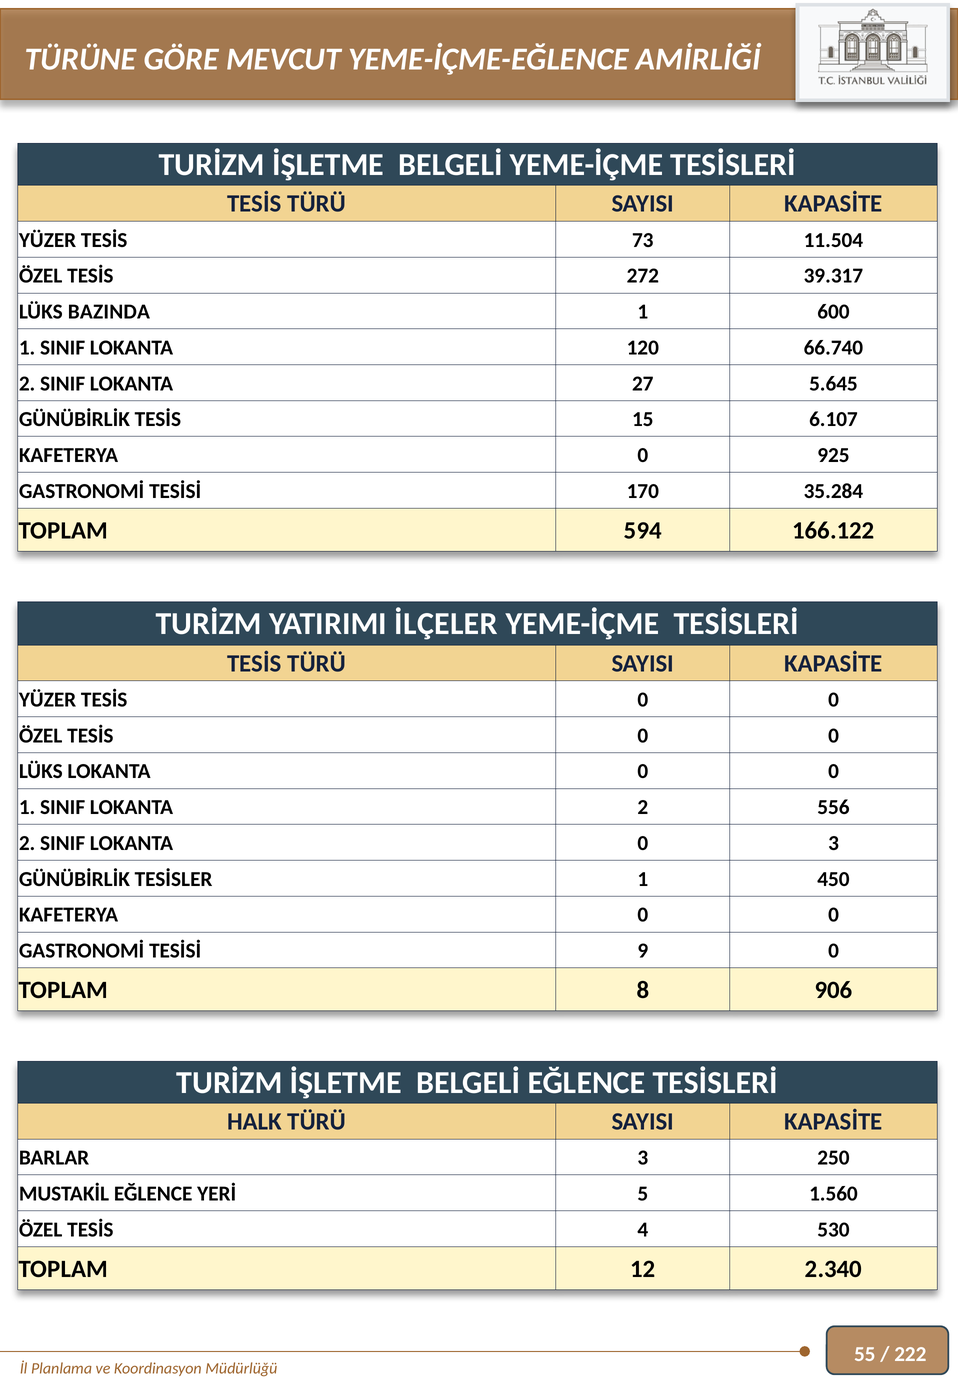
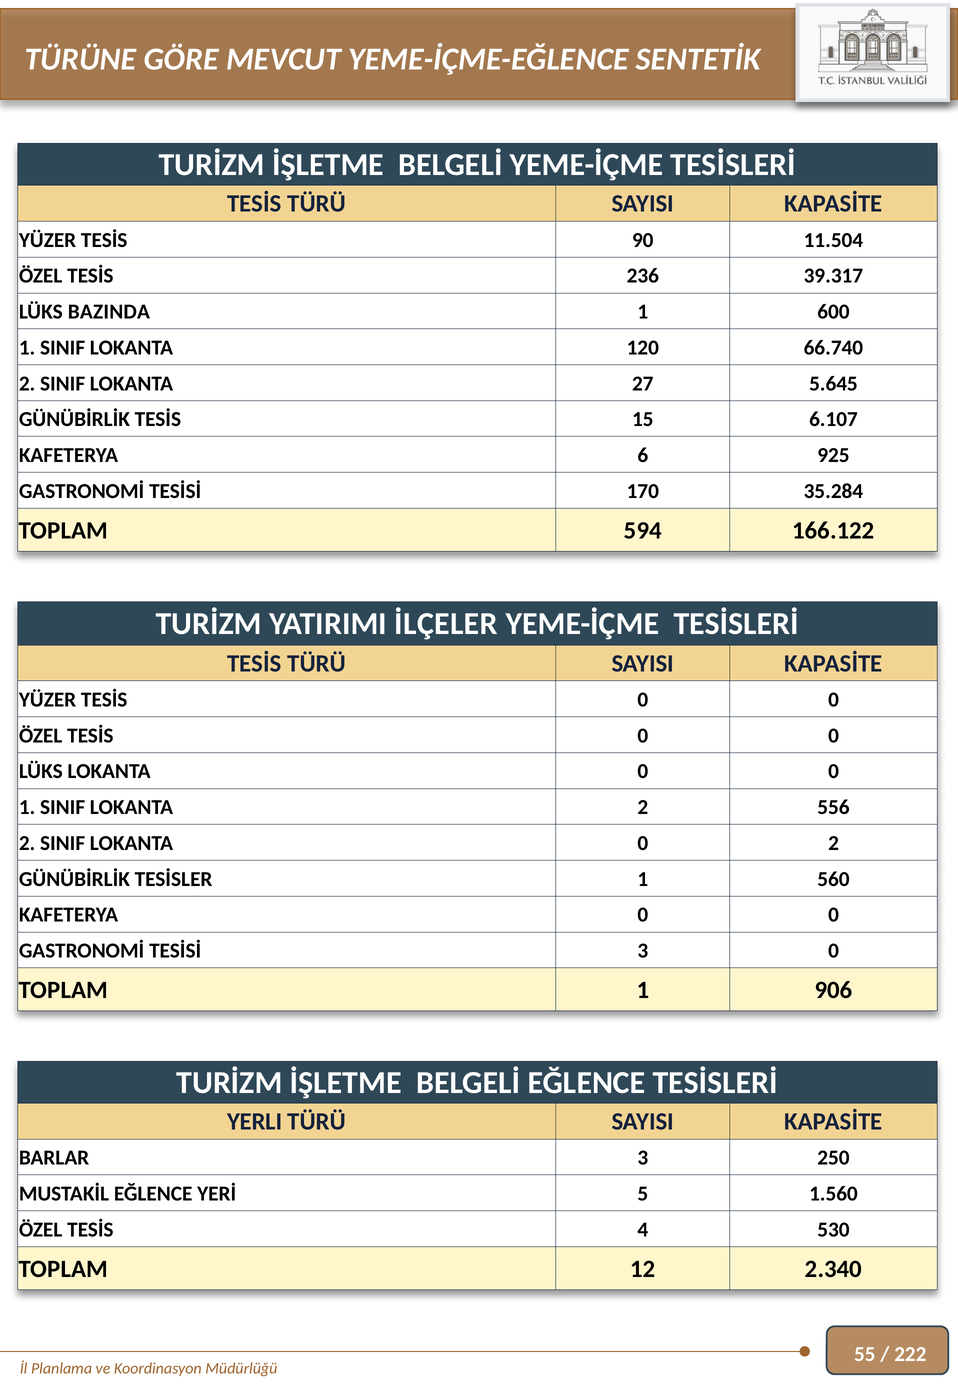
AMİRLİĞİ: AMİRLİĞİ -> SENTETİK
73: 73 -> 90
272: 272 -> 236
0 at (643, 455): 0 -> 6
0 3: 3 -> 2
450: 450 -> 560
TESİSİ 9: 9 -> 3
TOPLAM 8: 8 -> 1
HALK: HALK -> YERLI
